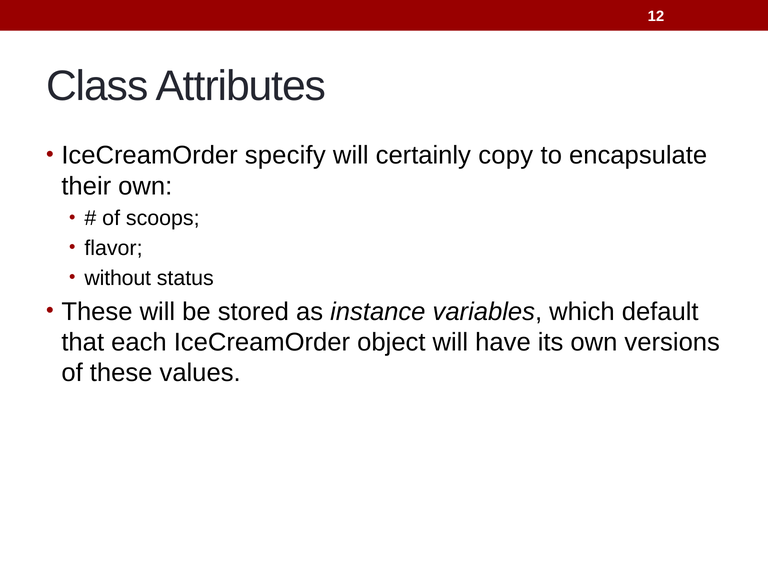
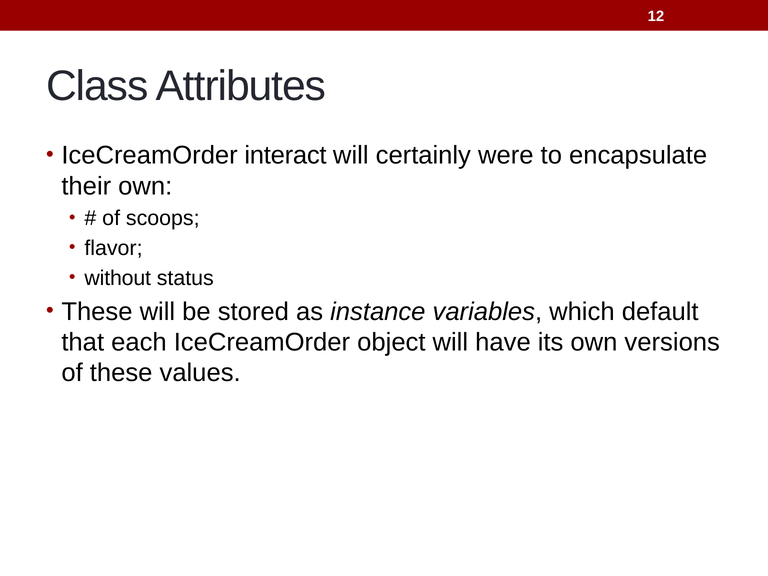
specify: specify -> interact
copy: copy -> were
